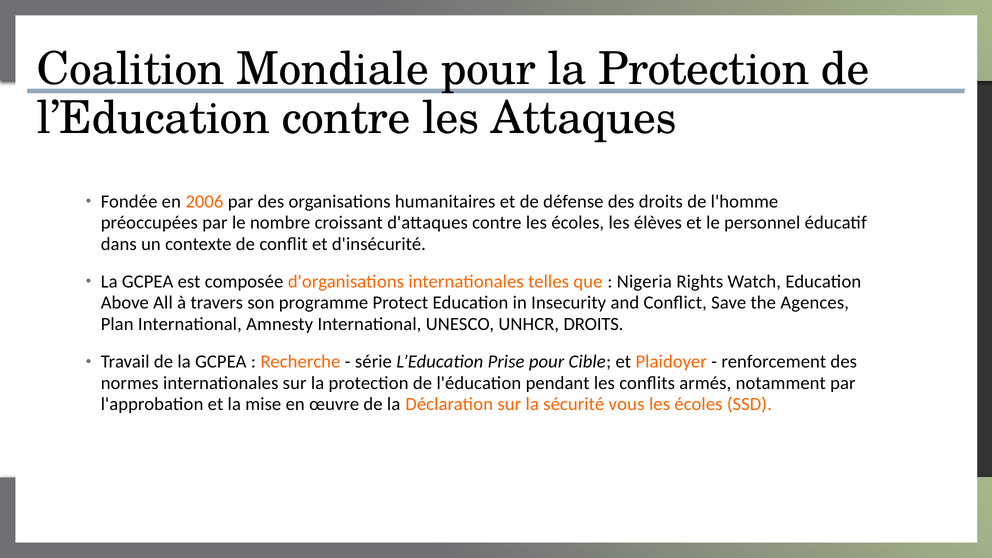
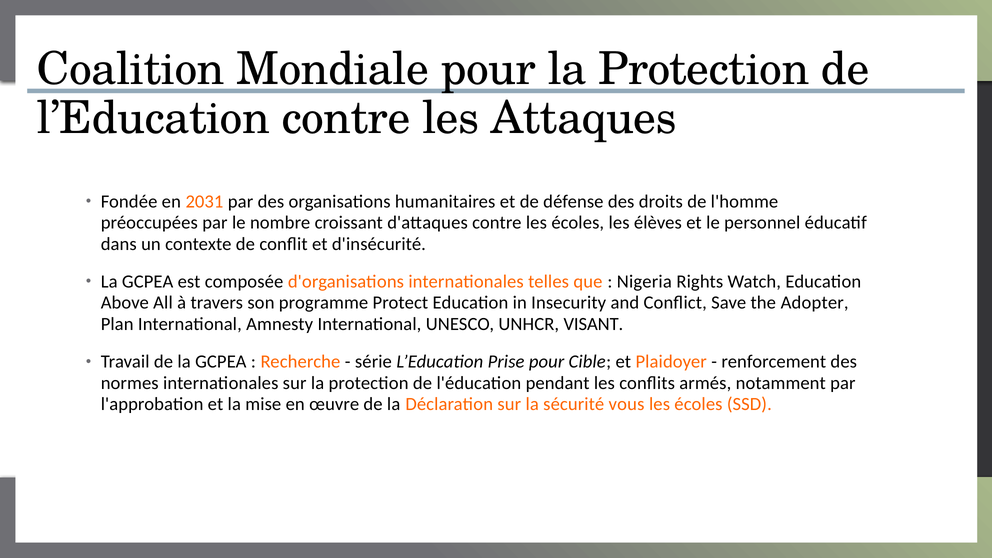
2006: 2006 -> 2031
Agences: Agences -> Adopter
UNHCR DROITS: DROITS -> VISANT
